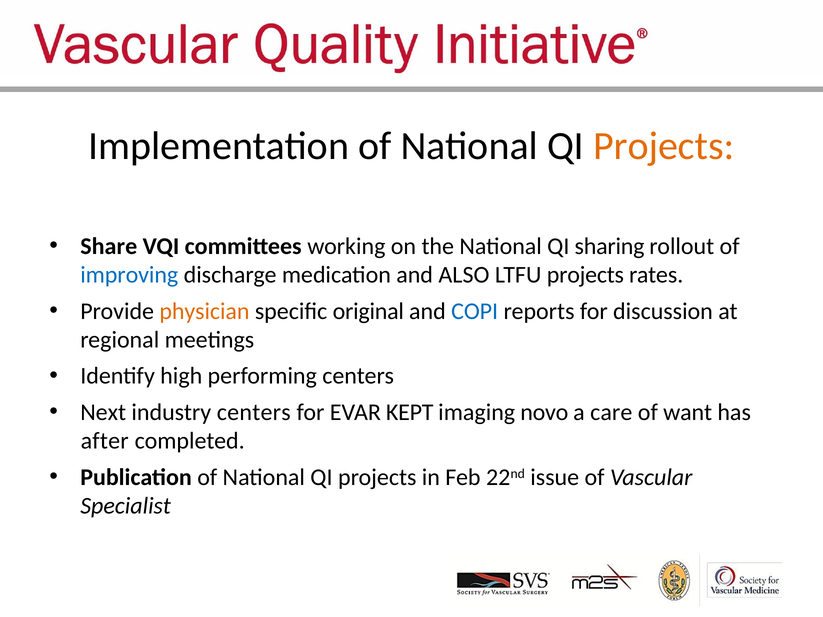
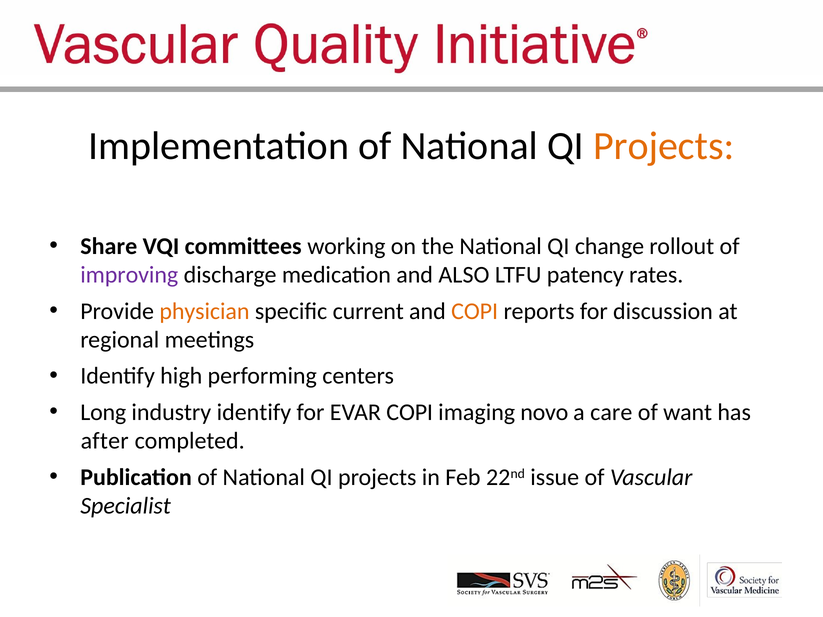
sharing: sharing -> change
improving colour: blue -> purple
LTFU projects: projects -> patency
original: original -> current
COPI at (475, 311) colour: blue -> orange
Next: Next -> Long
industry centers: centers -> identify
EVAR KEPT: KEPT -> COPI
